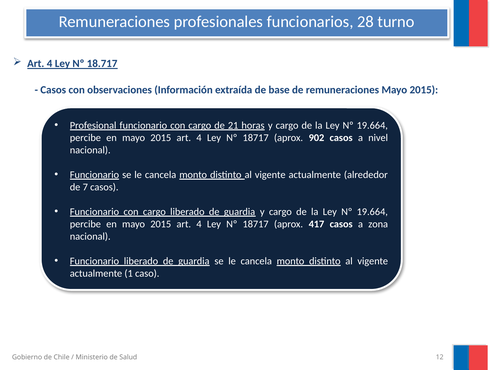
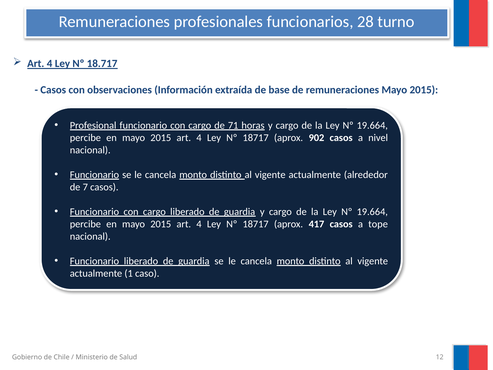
21: 21 -> 71
zona: zona -> tope
